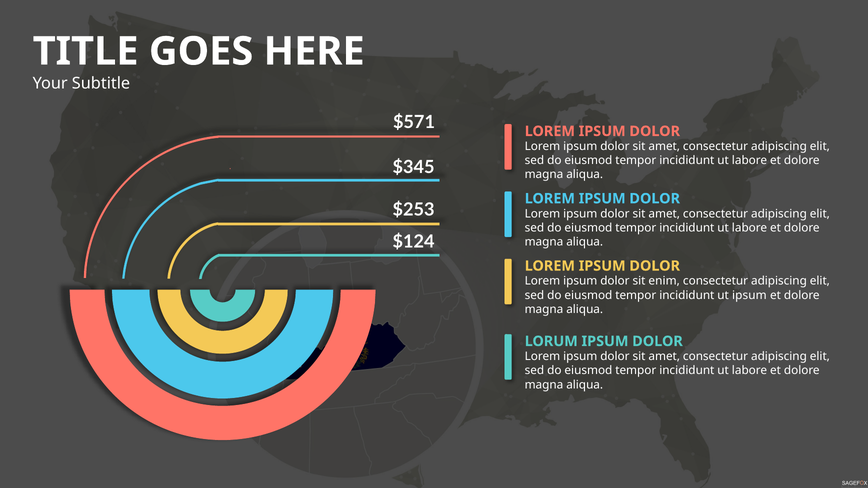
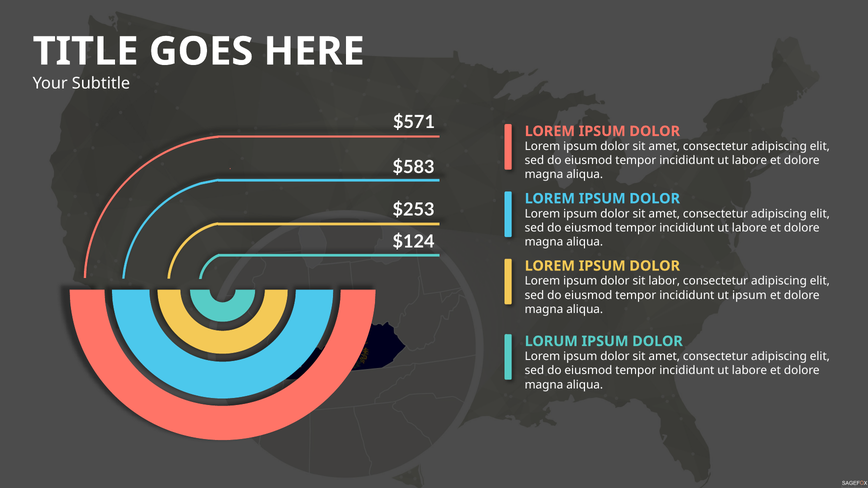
$345: $345 -> $583
enim: enim -> labor
